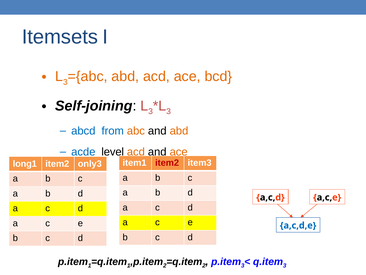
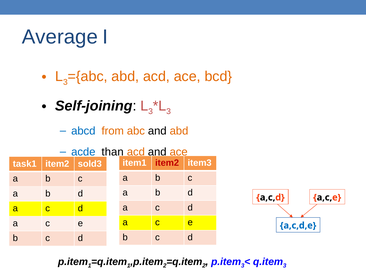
Itemsets: Itemsets -> Average
from colour: blue -> orange
level: level -> than
long1: long1 -> task1
only3: only3 -> sold3
